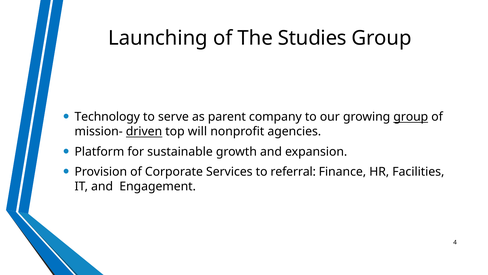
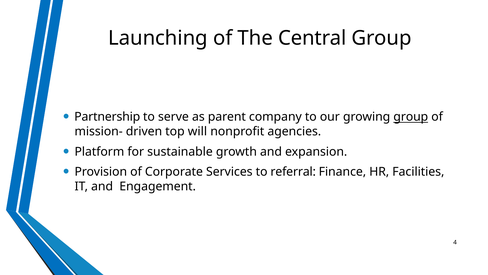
Studies: Studies -> Central
Technology: Technology -> Partnership
driven underline: present -> none
